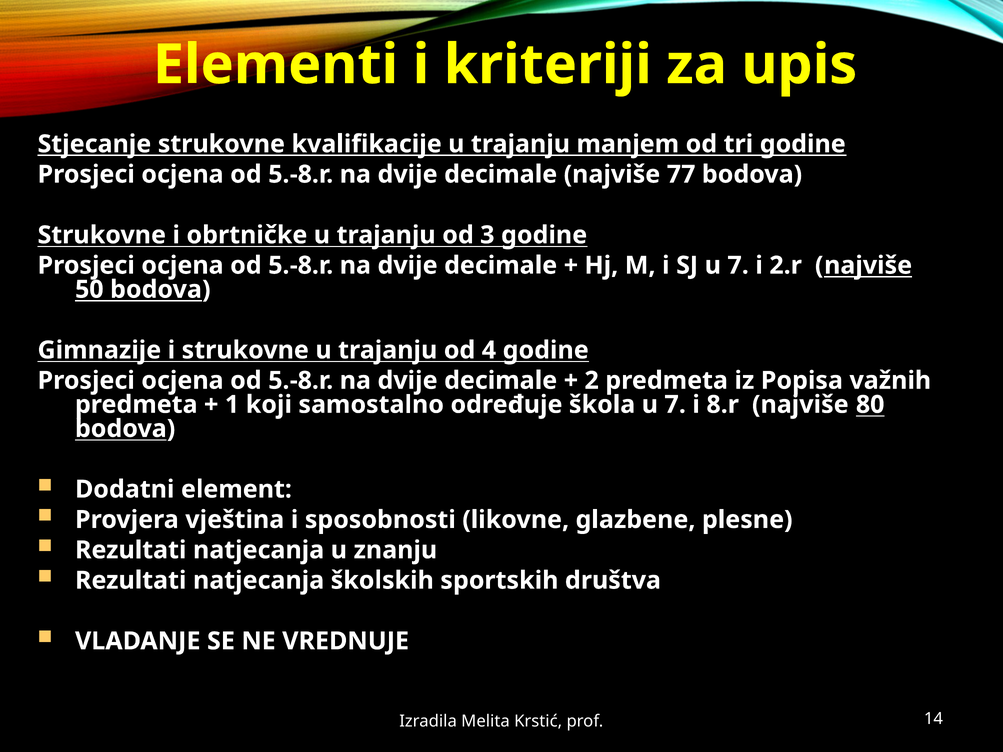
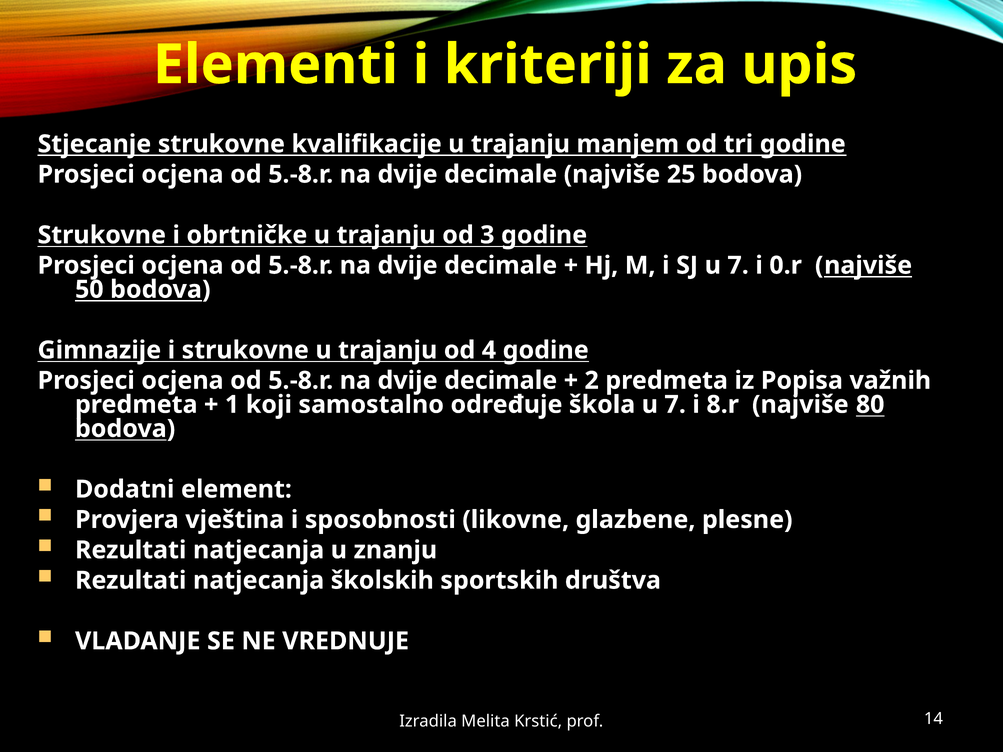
77: 77 -> 25
2.r: 2.r -> 0.r
